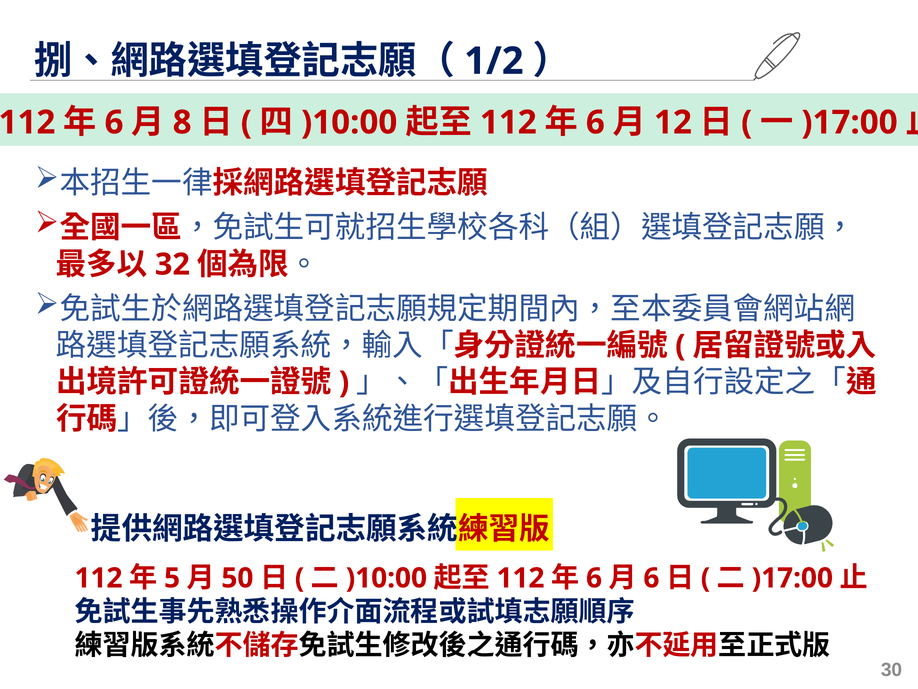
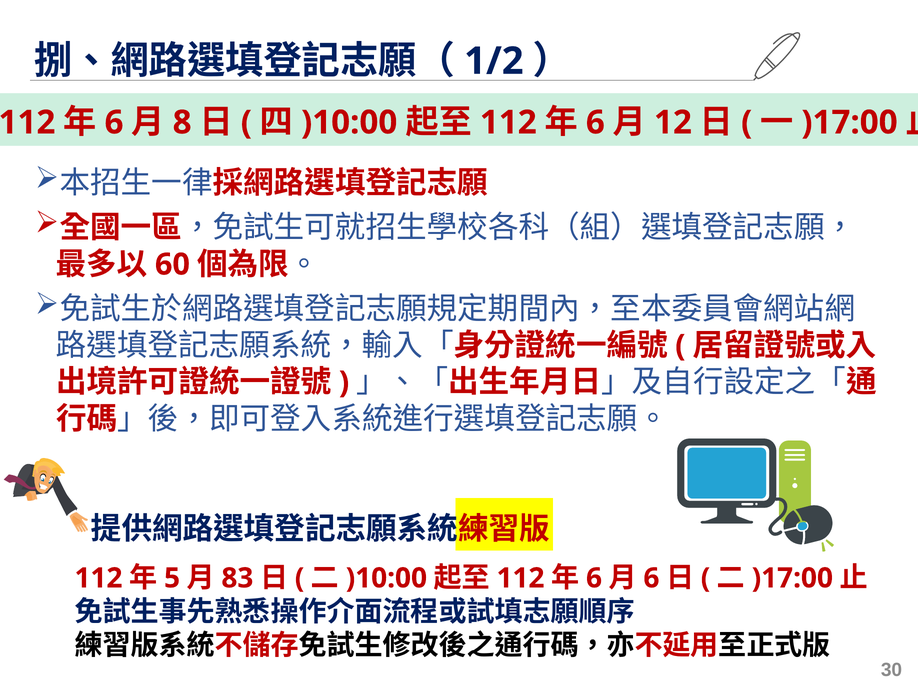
32: 32 -> 60
50: 50 -> 83
